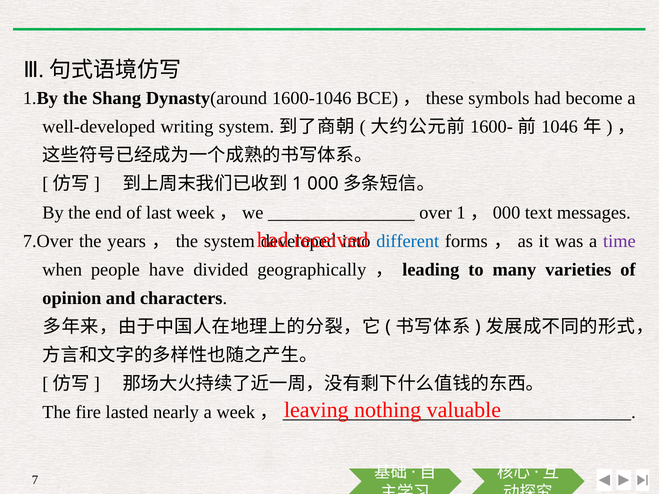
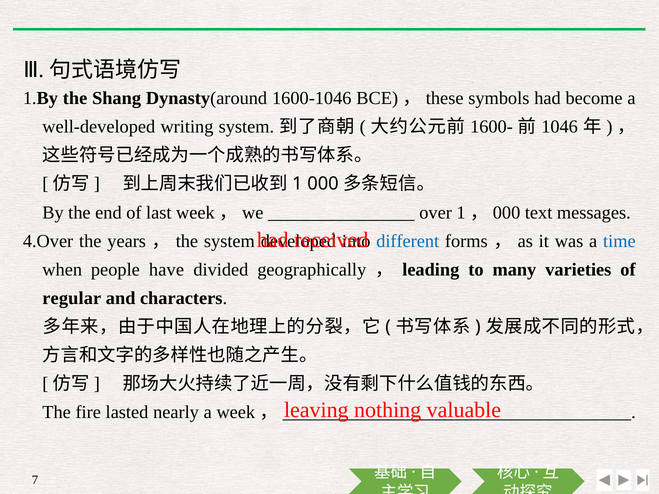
7.Over: 7.Over -> 4.Over
time colour: purple -> blue
opinion: opinion -> regular
